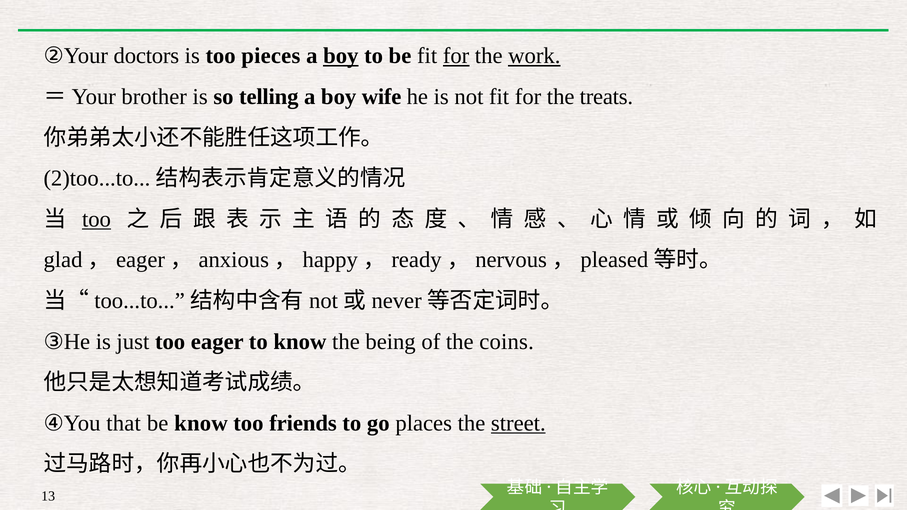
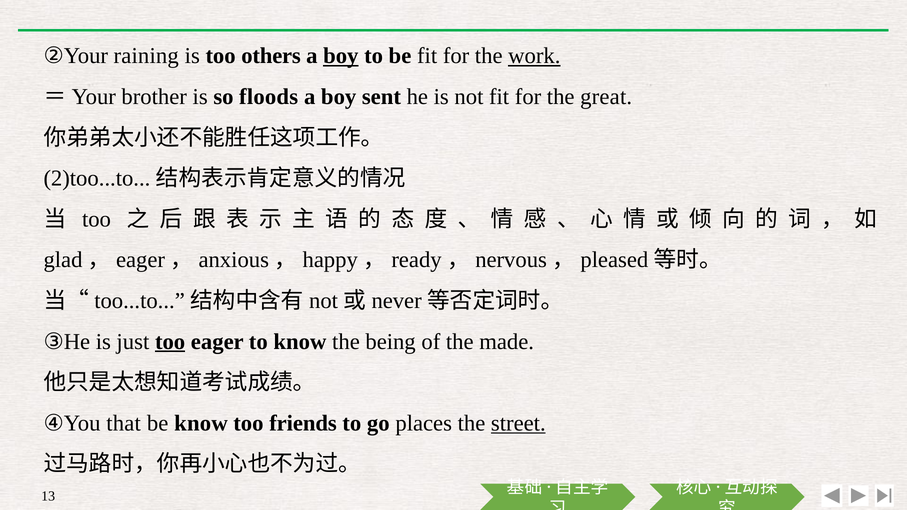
doctors: doctors -> raining
pieces: pieces -> others
for at (456, 56) underline: present -> none
telling: telling -> floods
wife: wife -> sent
treats: treats -> great
too at (97, 219) underline: present -> none
too at (170, 342) underline: none -> present
coins: coins -> made
